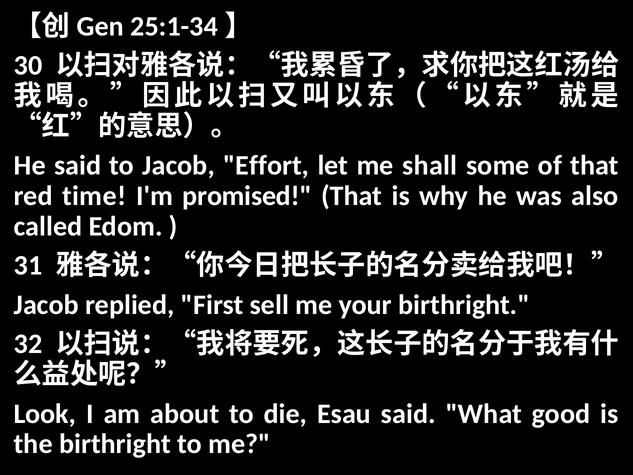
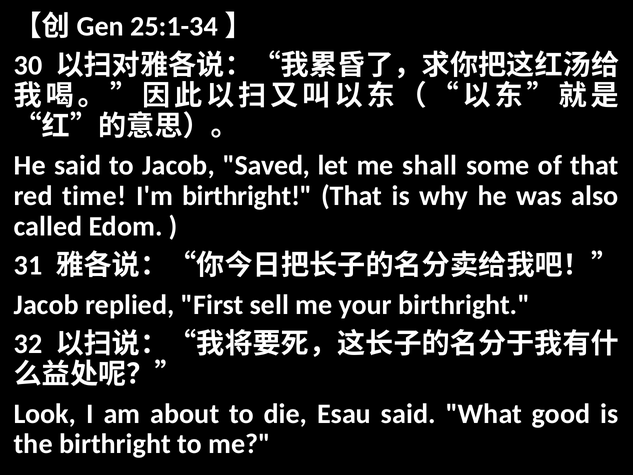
Effort: Effort -> Saved
I'm promised: promised -> birthright
